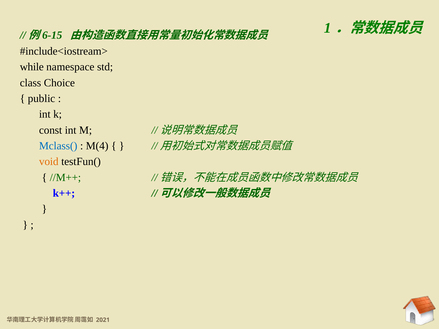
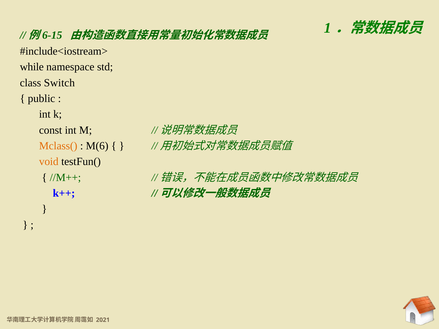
Choice: Choice -> Switch
Mclass( colour: blue -> orange
M(4: M(4 -> M(6
